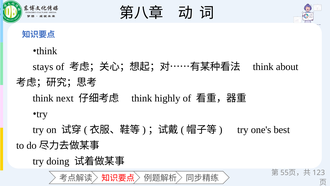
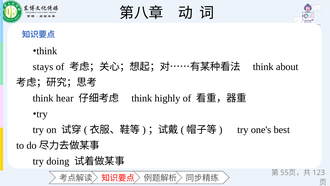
next: next -> hear
